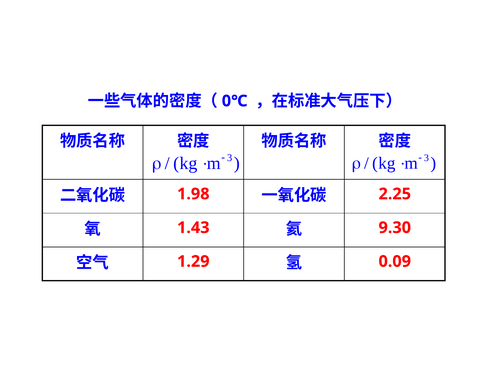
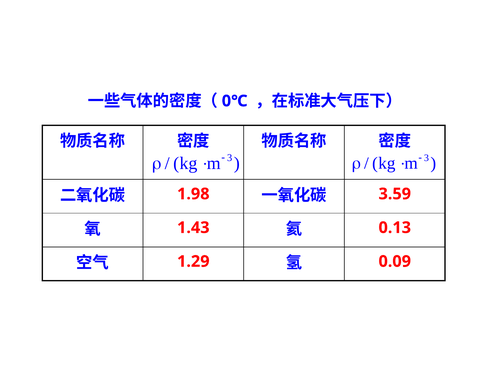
2.25: 2.25 -> 3.59
9.30: 9.30 -> 0.13
